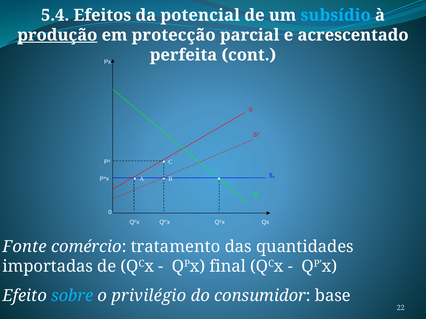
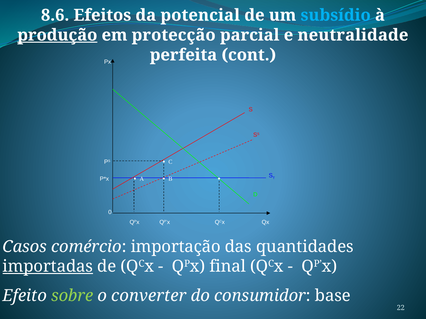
5.4: 5.4 -> 8.6
acrescentado: acrescentado -> neutralidade
Fonte: Fonte -> Casos
tratamento: tratamento -> importação
importadas underline: none -> present
sobre colour: light blue -> light green
privilégio: privilégio -> converter
